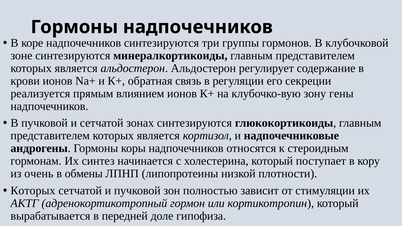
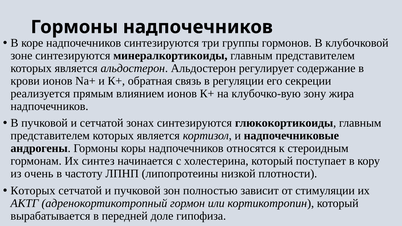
гены: гены -> жира
обмены: обмены -> частоту
